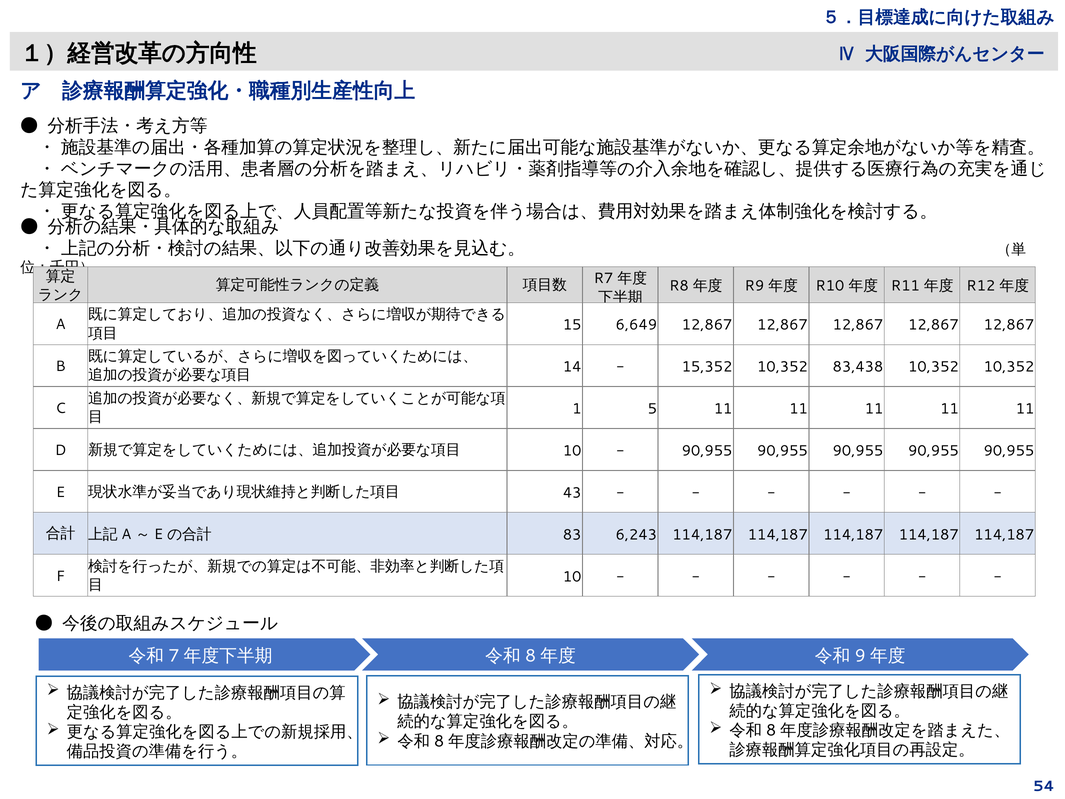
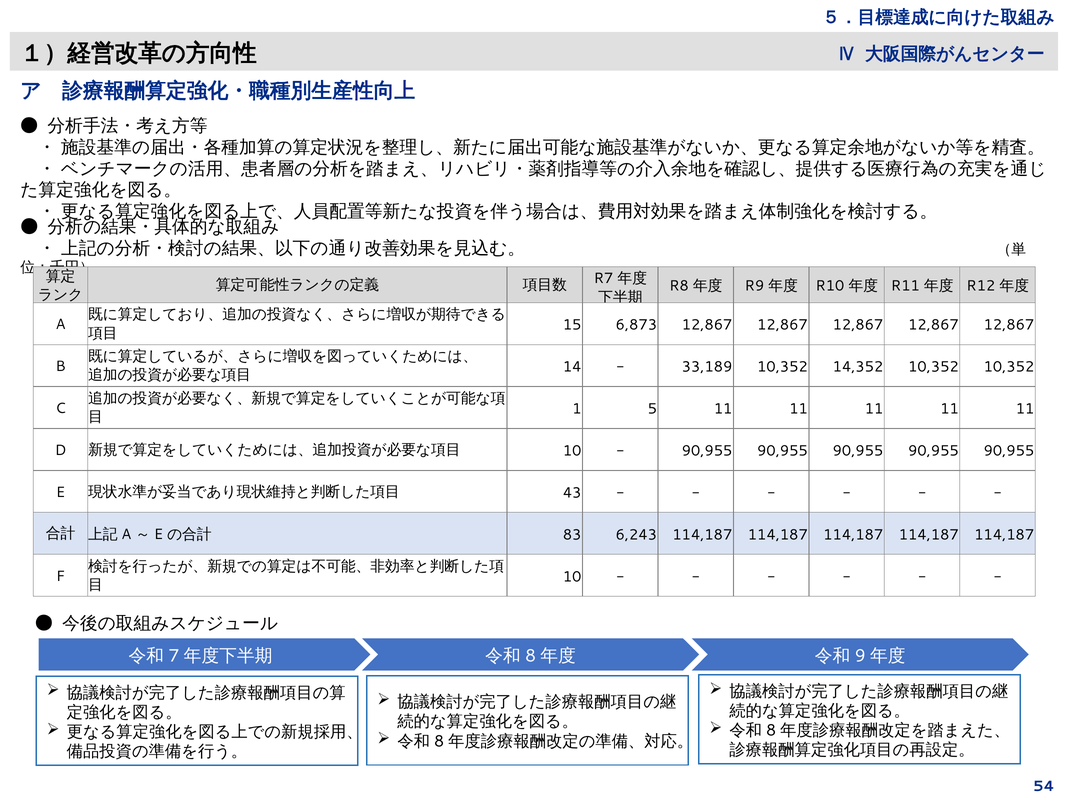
6,649: 6,649 -> 6,873
15,352: 15,352 -> 33,189
83,438: 83,438 -> 14,352
